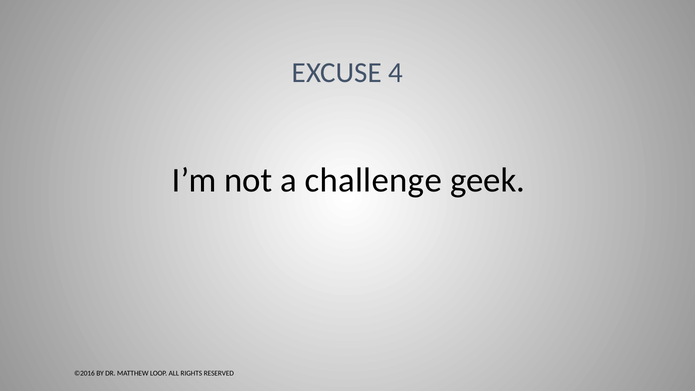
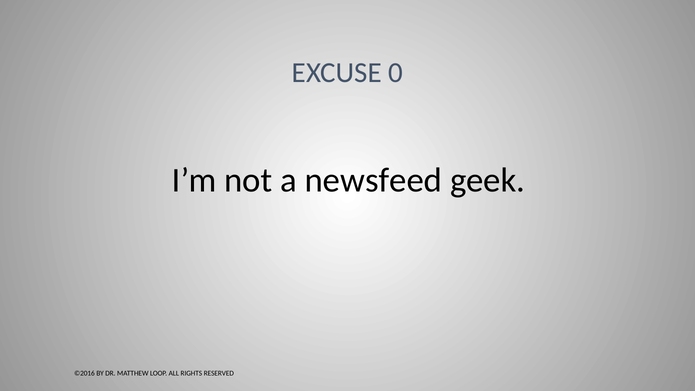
4: 4 -> 0
challenge: challenge -> newsfeed
